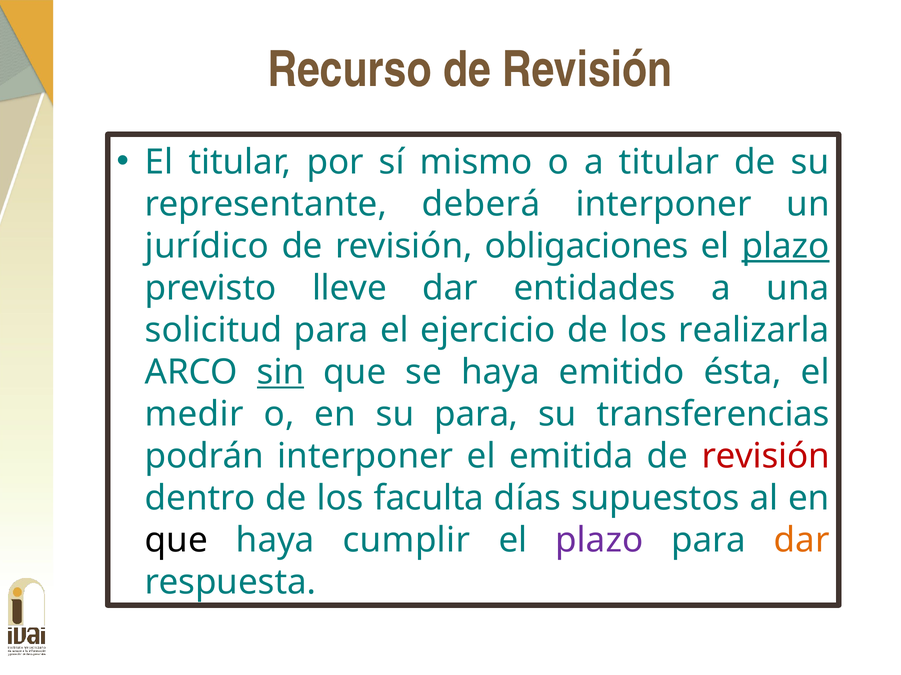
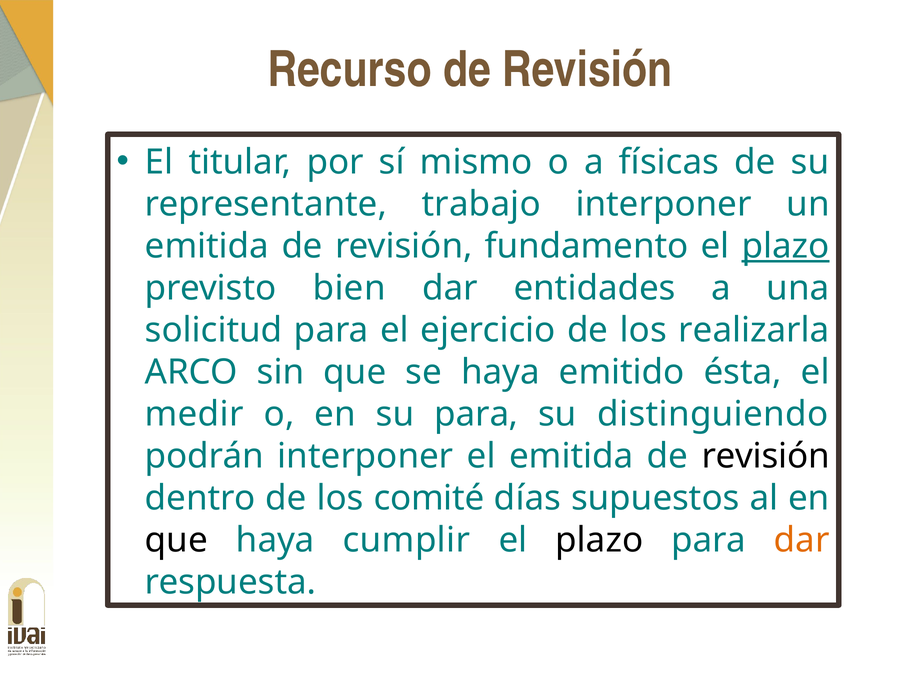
a titular: titular -> físicas
deberá: deberá -> trabajo
jurídico at (207, 246): jurídico -> emitida
obligaciones: obligaciones -> fundamento
lleve: lleve -> bien
sin underline: present -> none
transferencias: transferencias -> distinguiendo
revisión at (766, 457) colour: red -> black
faculta: faculta -> comité
plazo at (599, 541) colour: purple -> black
